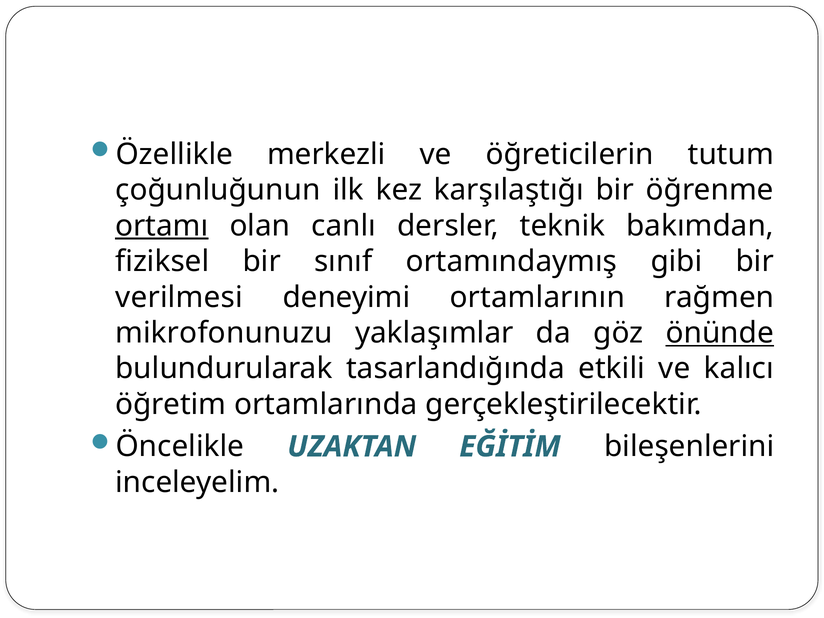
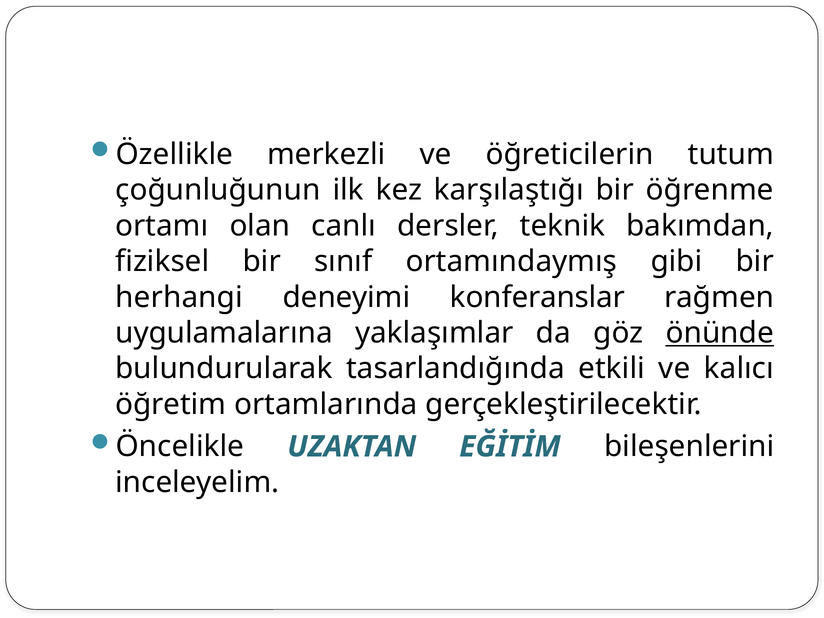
ortamı underline: present -> none
verilmesi: verilmesi -> herhangi
ortamlarının: ortamlarının -> konferanslar
mikrofonunuzu: mikrofonunuzu -> uygulamalarına
